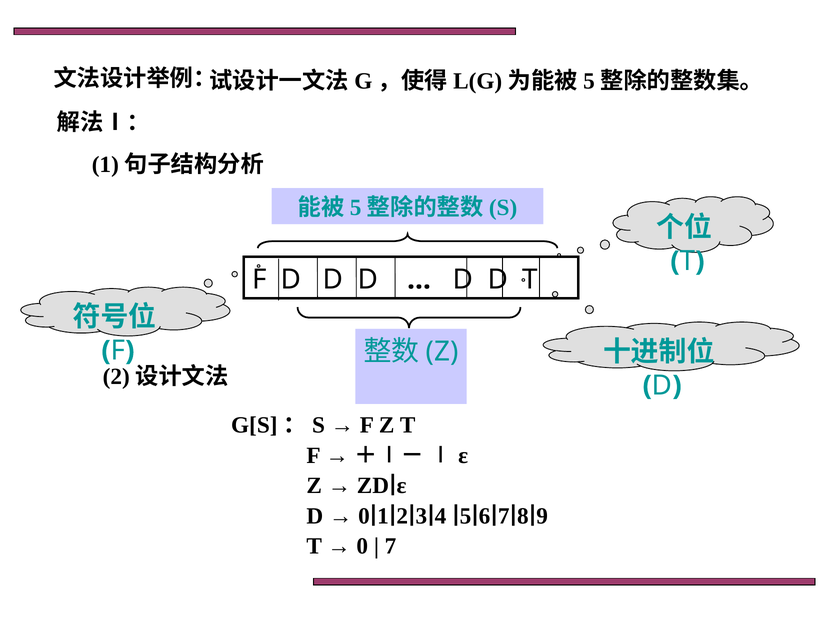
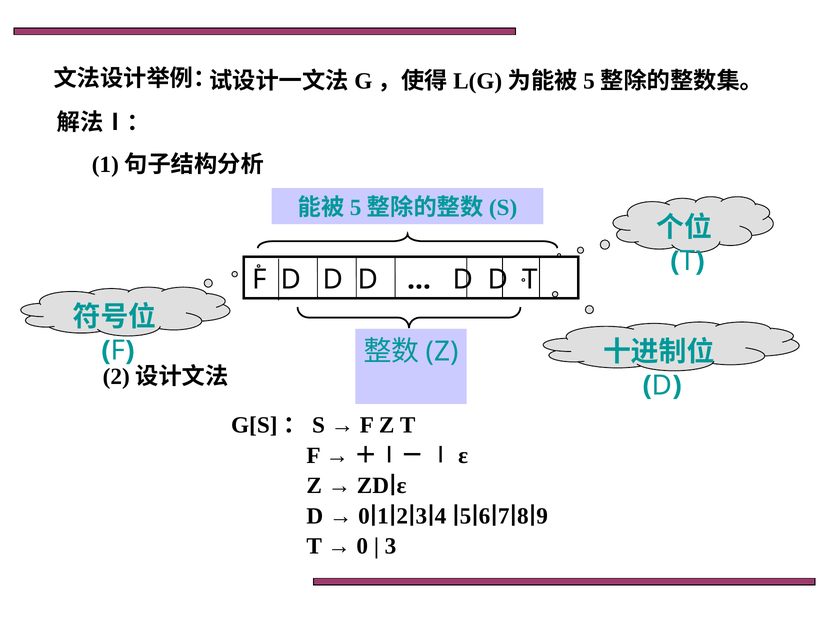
7 at (391, 546): 7 -> 3
